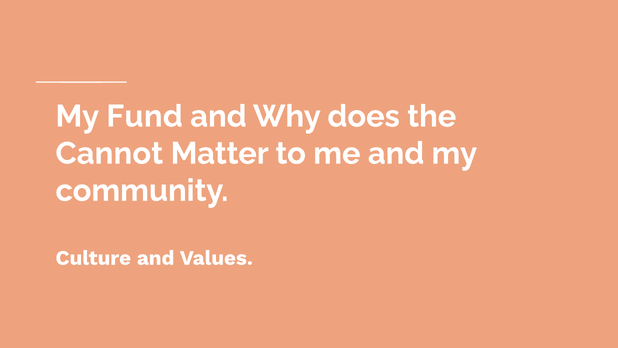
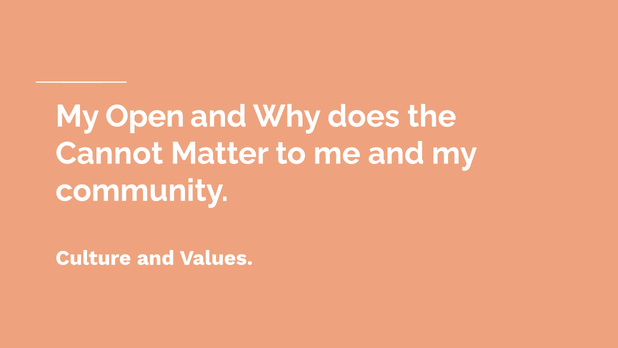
Fund: Fund -> Open
